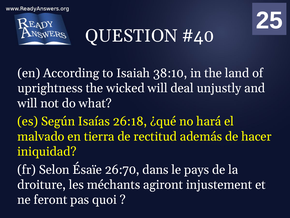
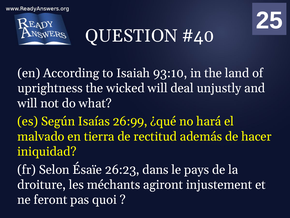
38:10: 38:10 -> 93:10
26:18: 26:18 -> 26:99
26:70: 26:70 -> 26:23
